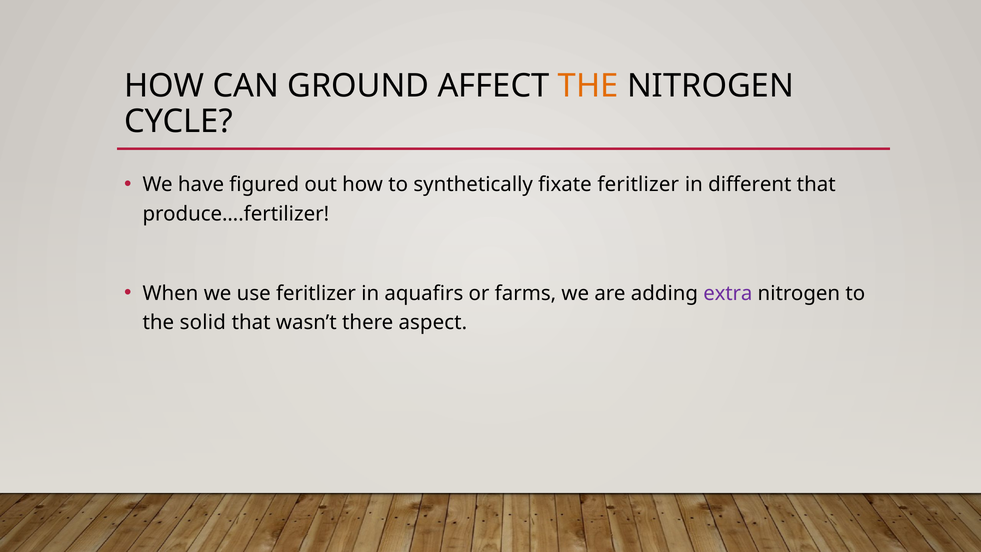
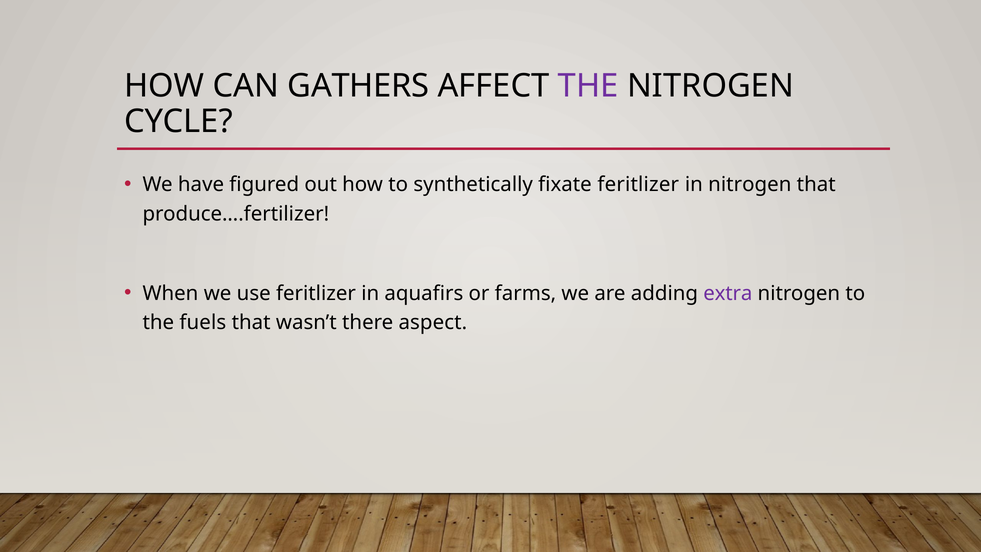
GROUND: GROUND -> GATHERS
THE at (588, 86) colour: orange -> purple
in different: different -> nitrogen
solid: solid -> fuels
